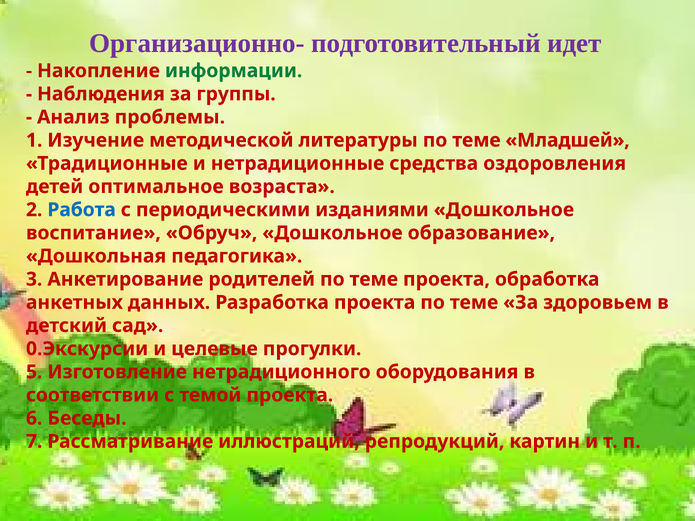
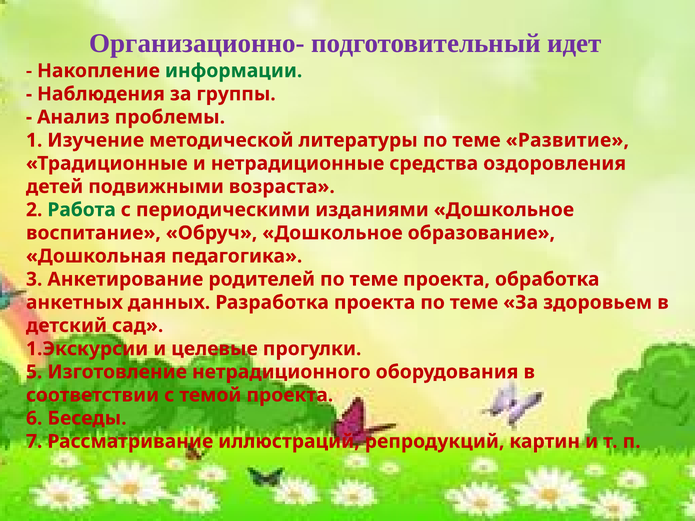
Младшей: Младшей -> Развитие
оптимальное: оптимальное -> подвижными
Работа colour: blue -> green
0.Экскурсии: 0.Экскурсии -> 1.Экскурсии
